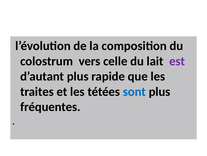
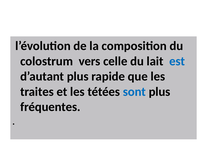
est colour: purple -> blue
